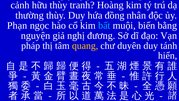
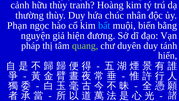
đồng: đồng -> chúc
nghị: nghị -> hiện
quang colour: yellow -> light green
